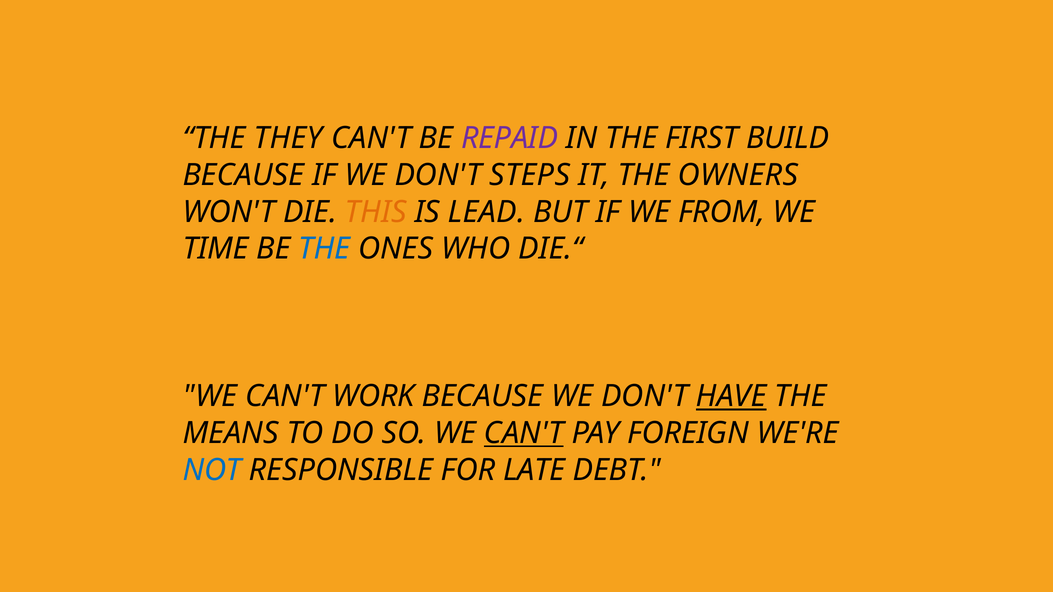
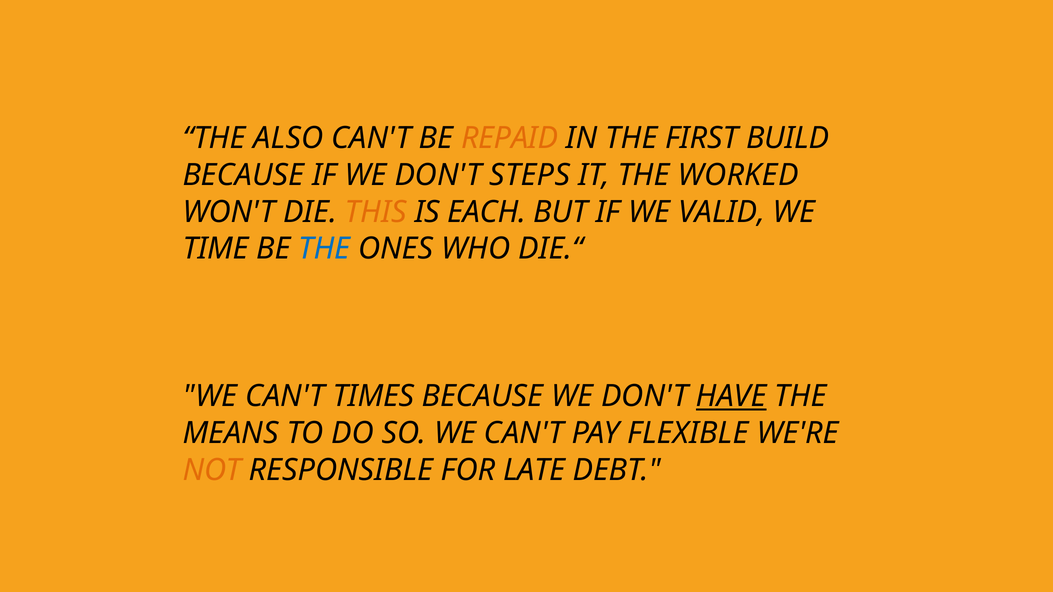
THEY: THEY -> ALSO
REPAID colour: purple -> orange
OWNERS: OWNERS -> WORKED
LEAD: LEAD -> EACH
FROM: FROM -> VALID
WORK: WORK -> TIMES
CAN'T at (524, 433) underline: present -> none
FOREIGN: FOREIGN -> FLEXIBLE
NOT colour: blue -> orange
